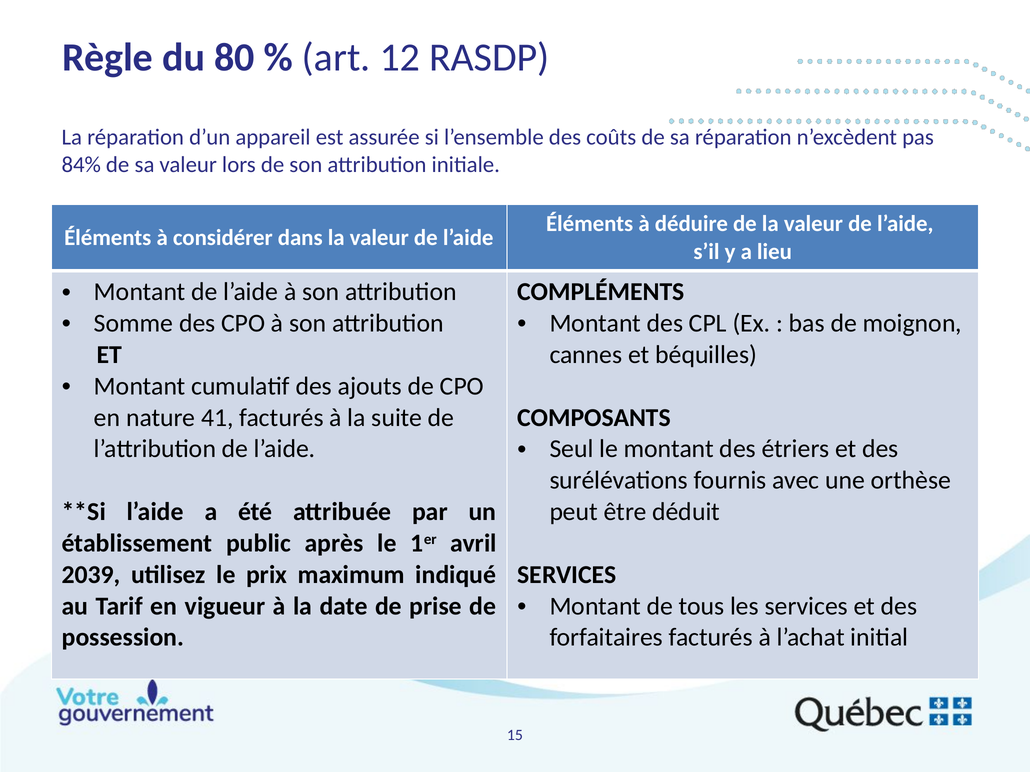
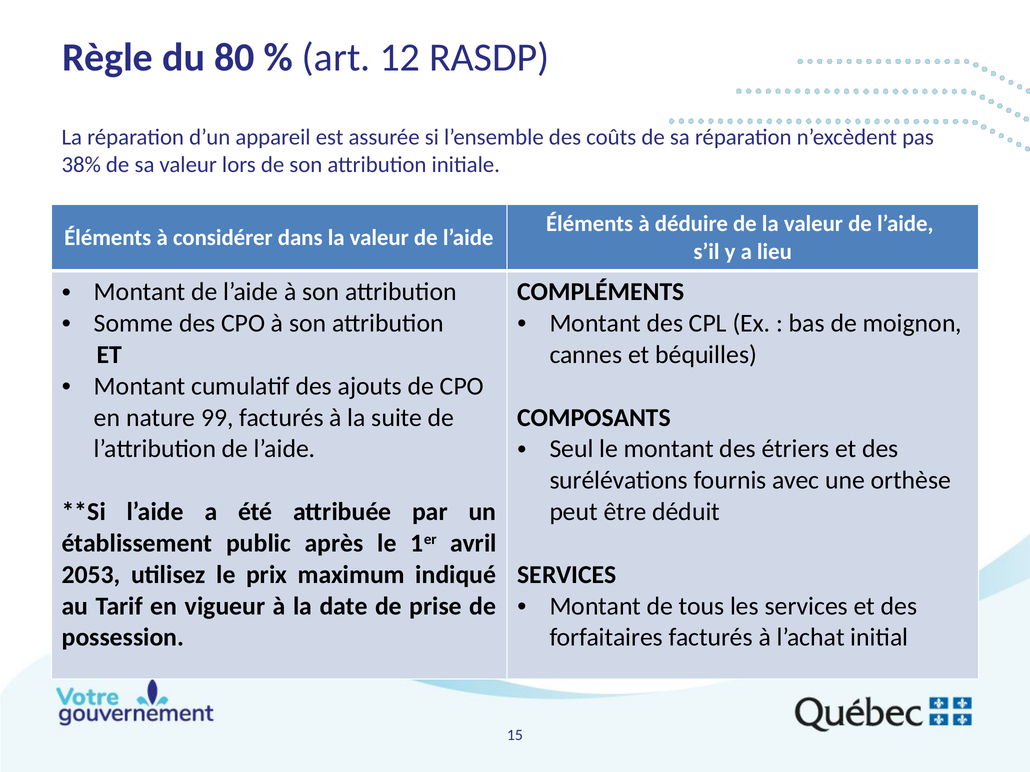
84%: 84% -> 38%
41: 41 -> 99
2039: 2039 -> 2053
